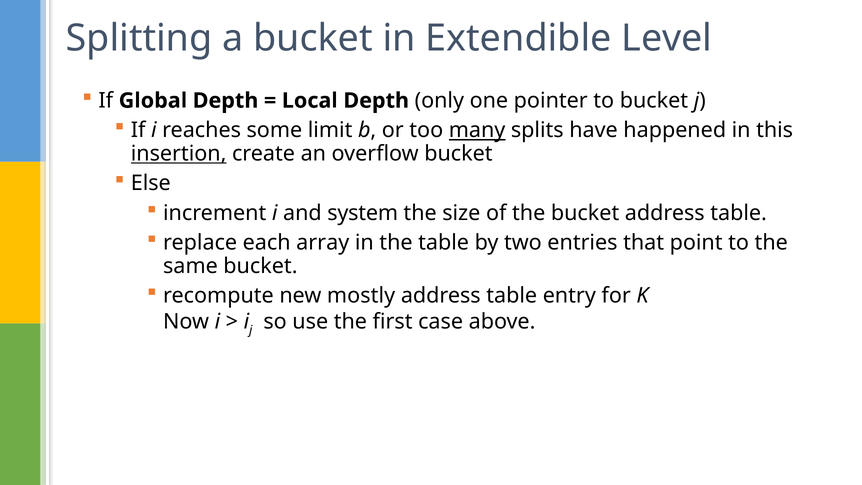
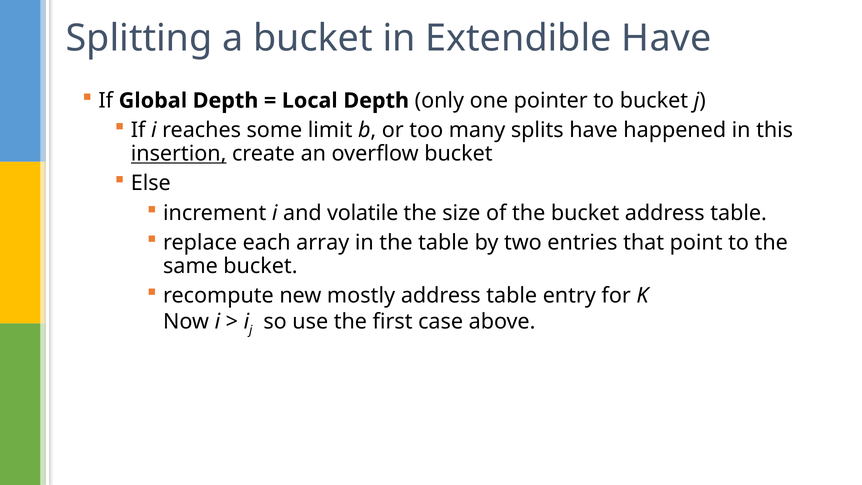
Extendible Level: Level -> Have
many underline: present -> none
system: system -> volatile
